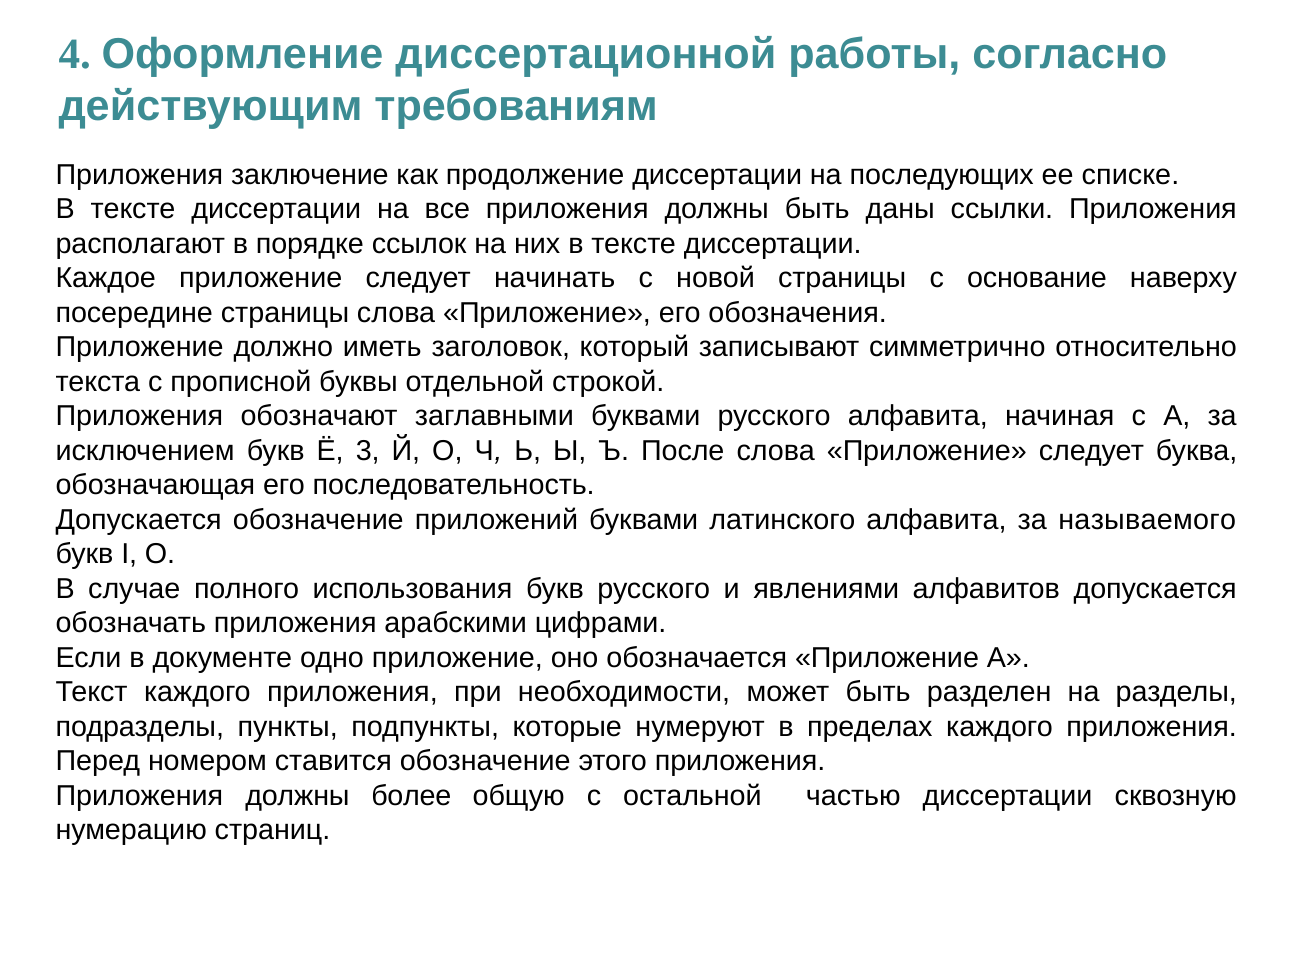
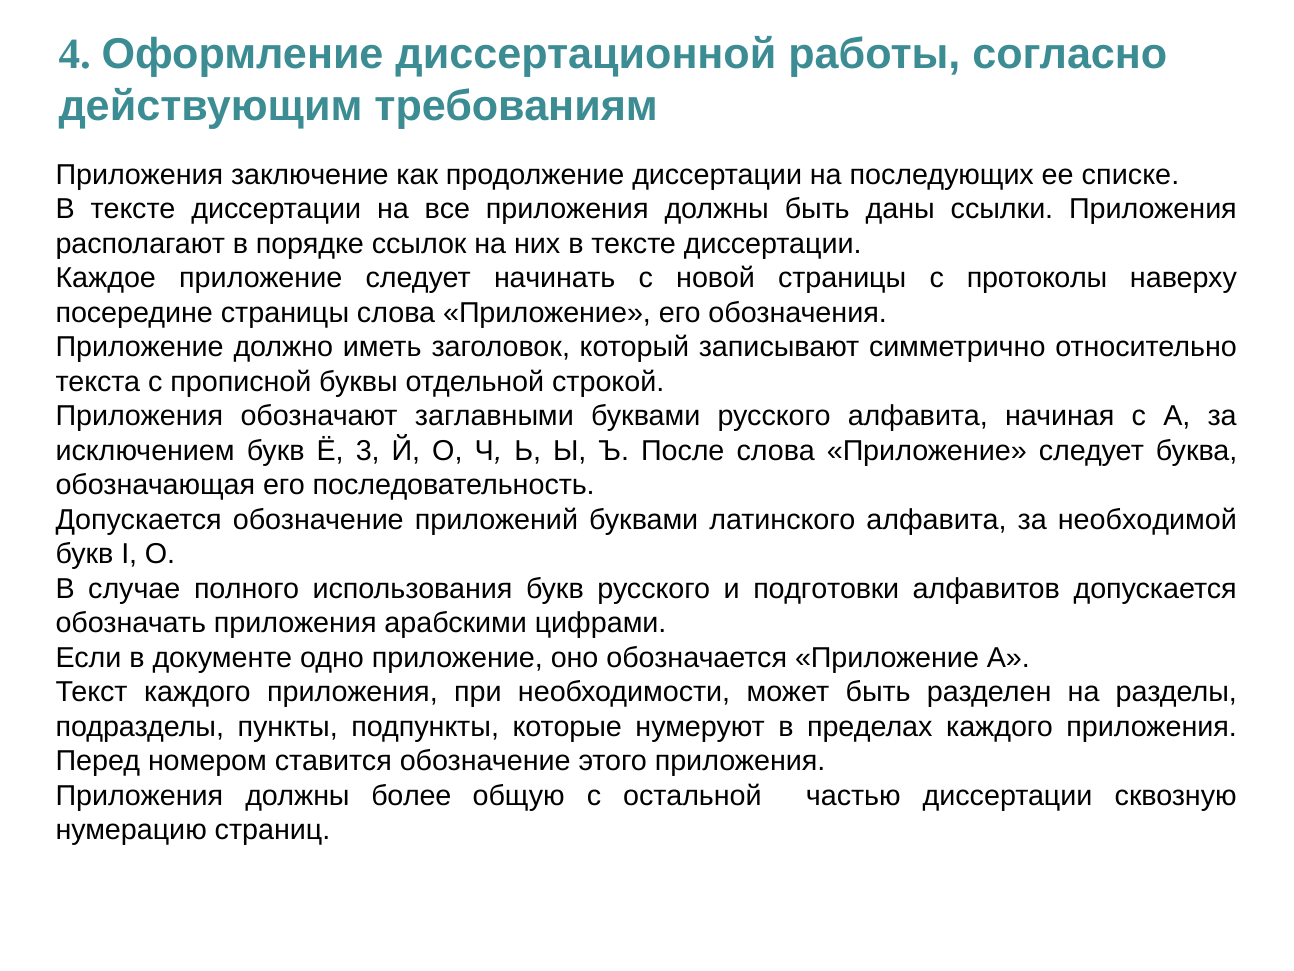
основание: основание -> протоколы
называемого: называемого -> необходимой
явлениями: явлениями -> подготовки
